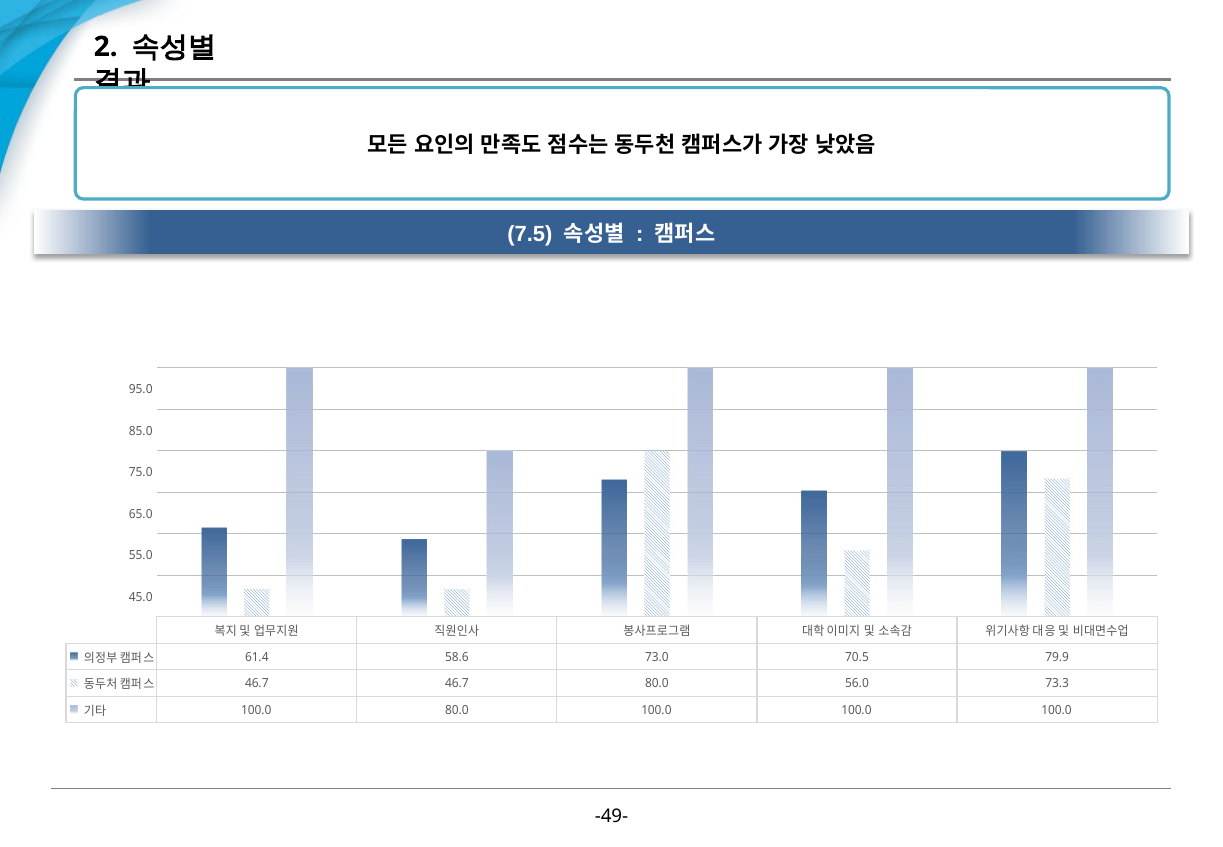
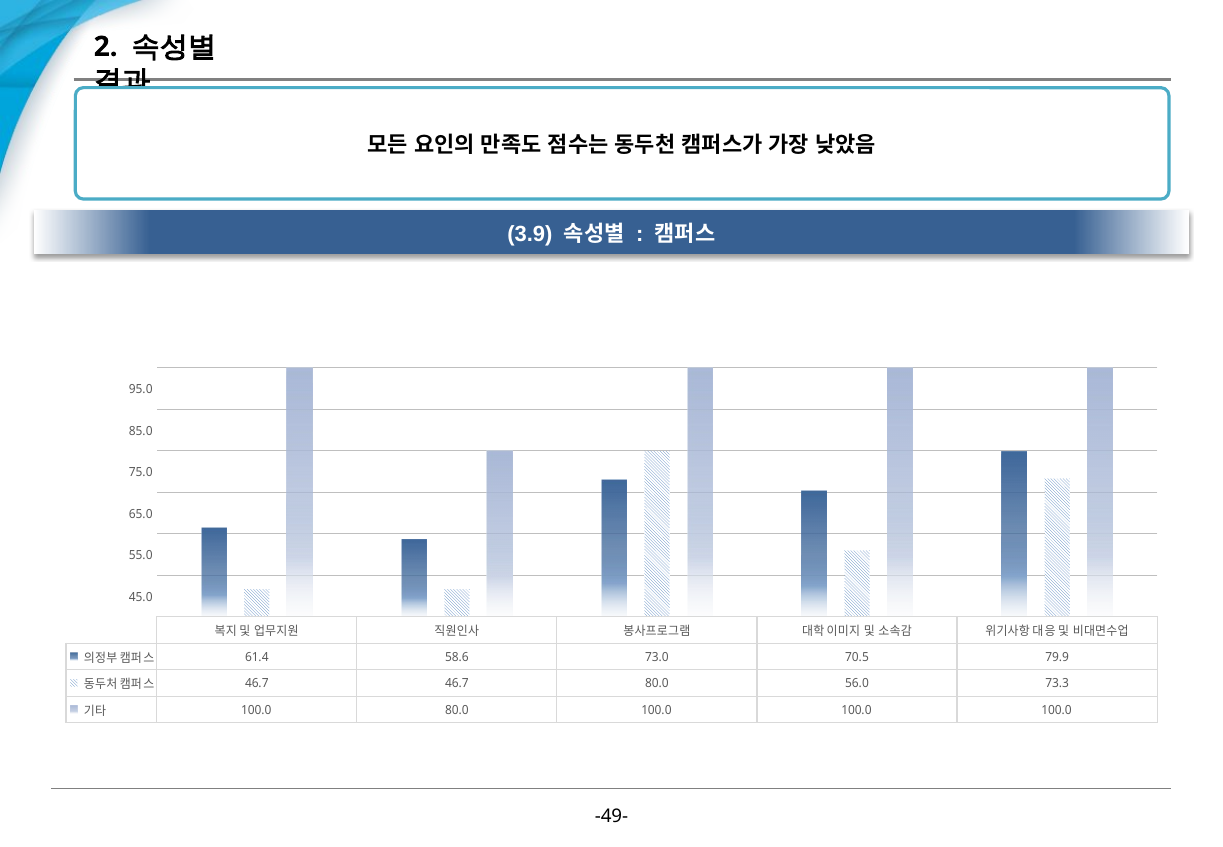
7.5: 7.5 -> 3.9
